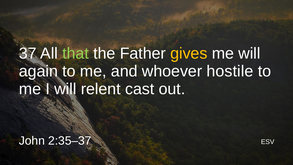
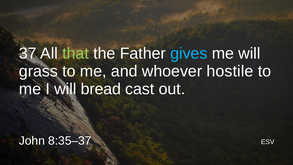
gives colour: yellow -> light blue
again: again -> grass
relent: relent -> bread
2:35–37: 2:35–37 -> 8:35–37
